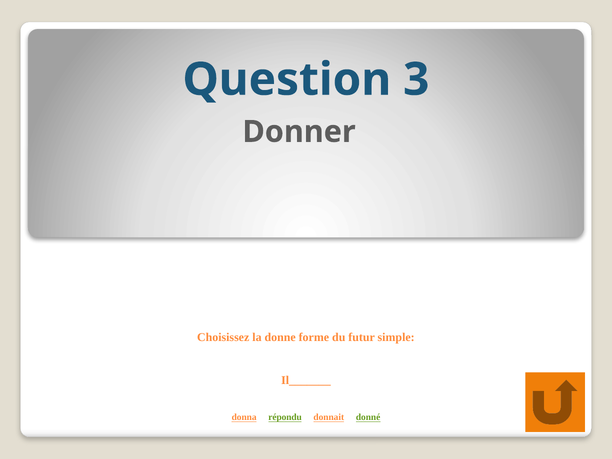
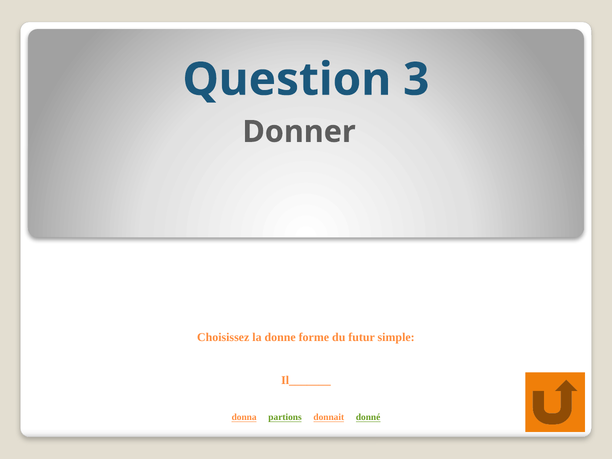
répondu: répondu -> partions
